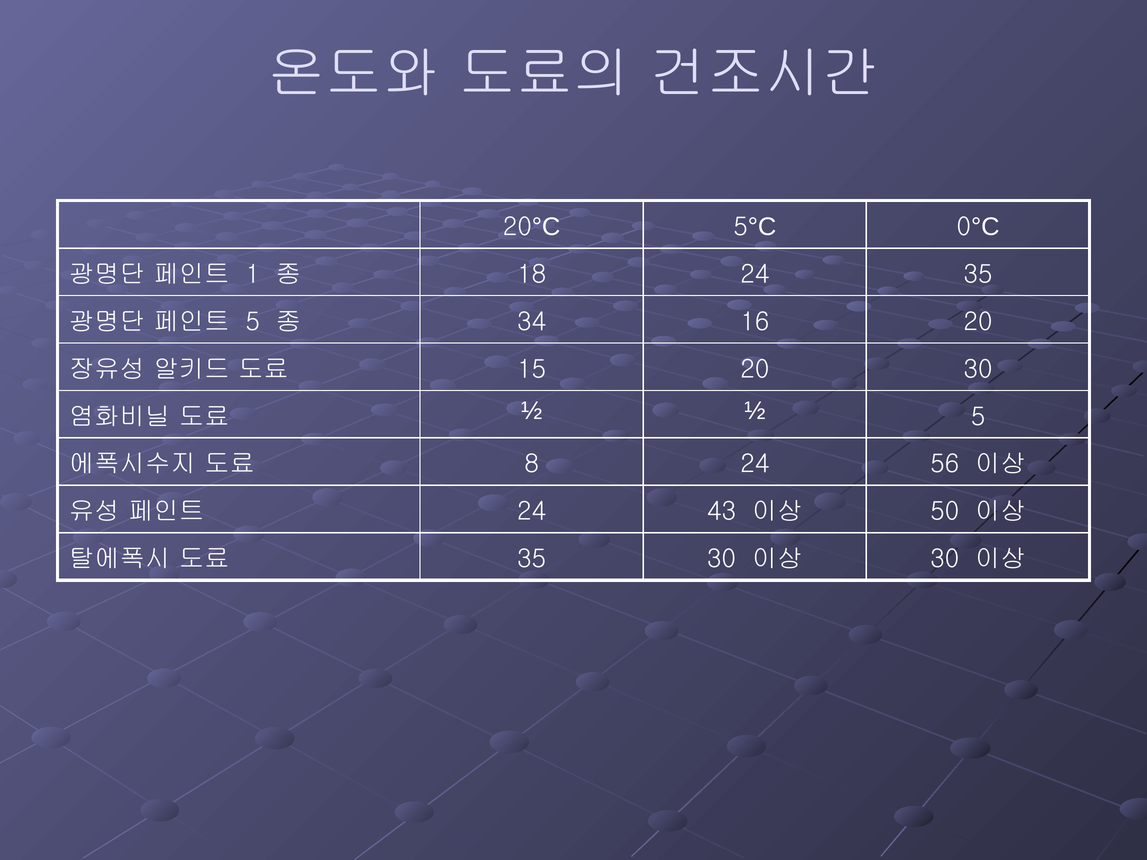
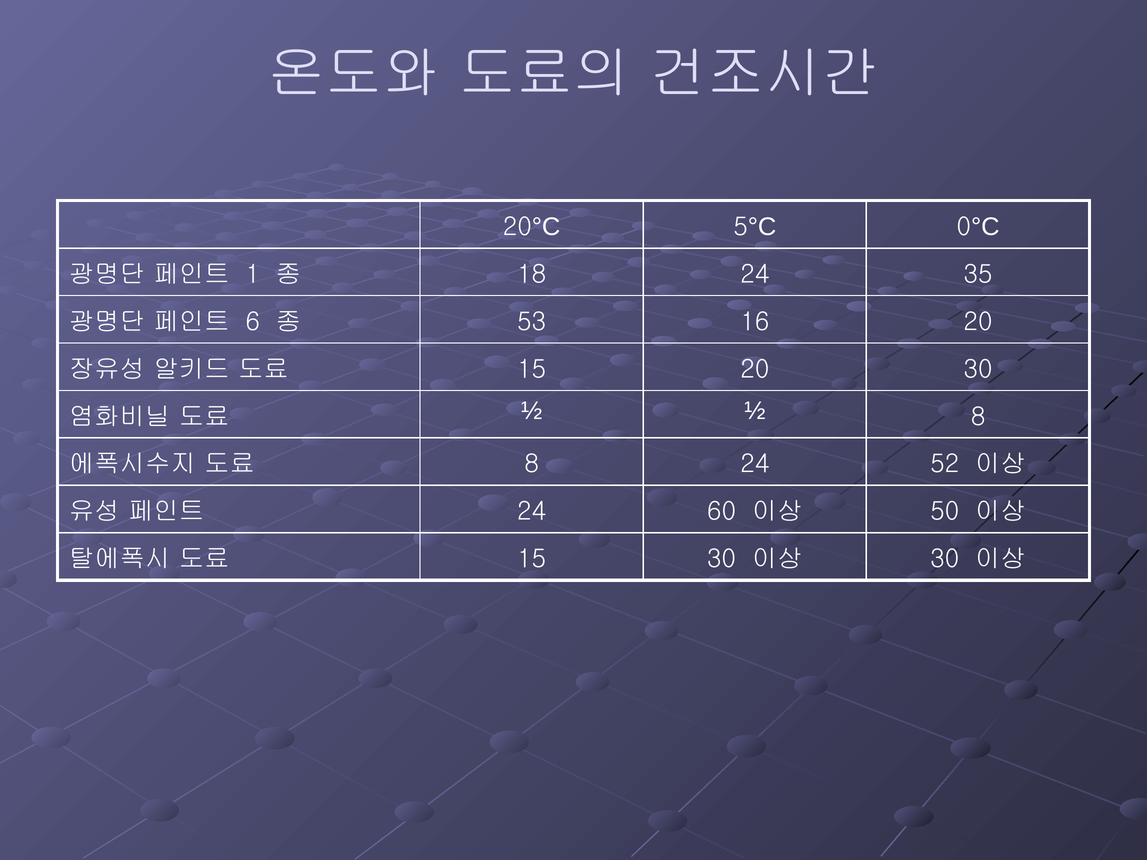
5 at (253, 322): 5 -> 6
34: 34 -> 53
½ 5: 5 -> 8
56: 56 -> 52
43: 43 -> 60
35 at (532, 559): 35 -> 15
